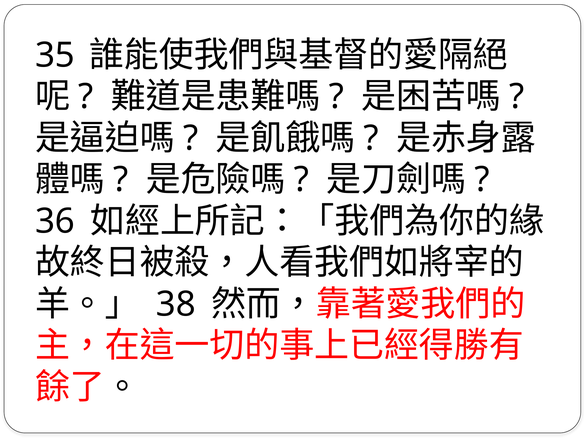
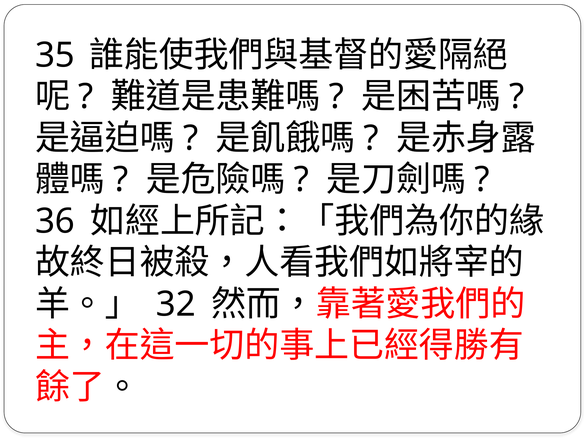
38: 38 -> 32
